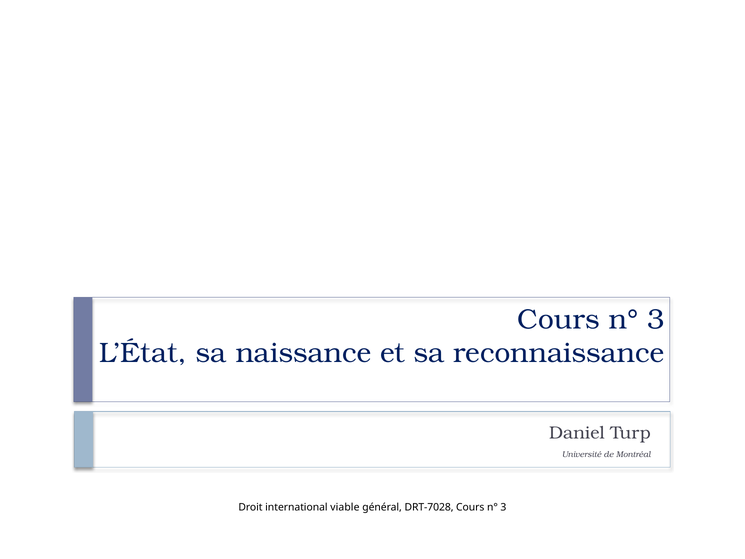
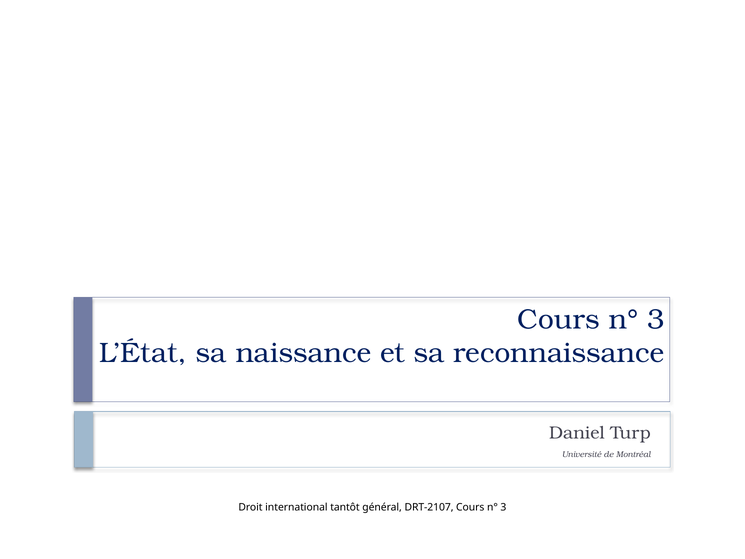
viable: viable -> tantôt
DRT-7028: DRT-7028 -> DRT-2107
